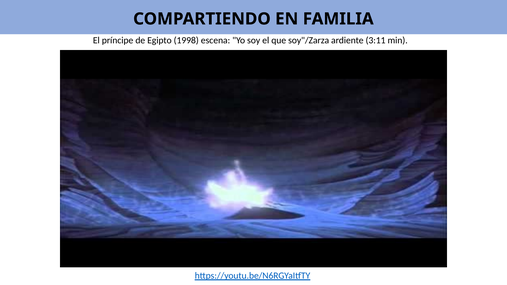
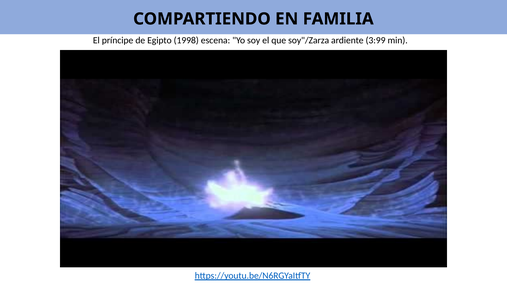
3:11: 3:11 -> 3:99
